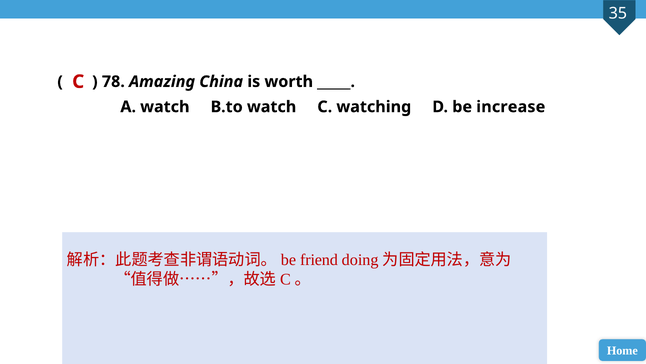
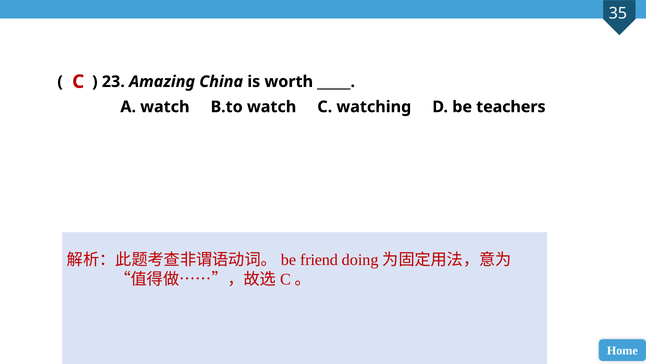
78: 78 -> 23
increase: increase -> teachers
